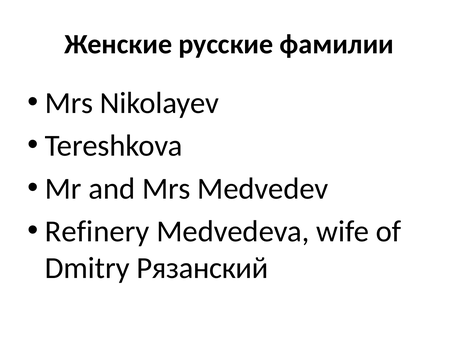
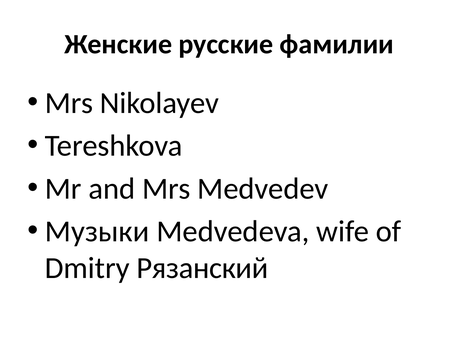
Refinery: Refinery -> Музыки
